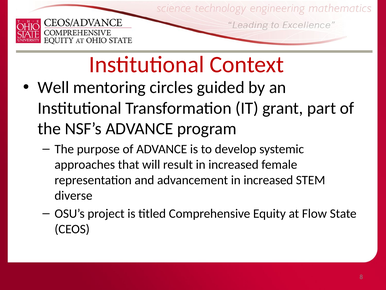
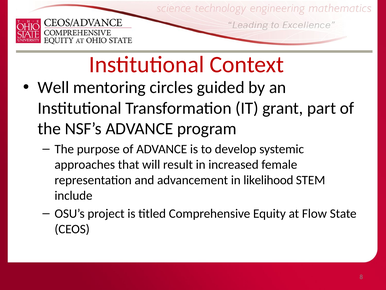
advancement in increased: increased -> likelihood
diverse: diverse -> include
